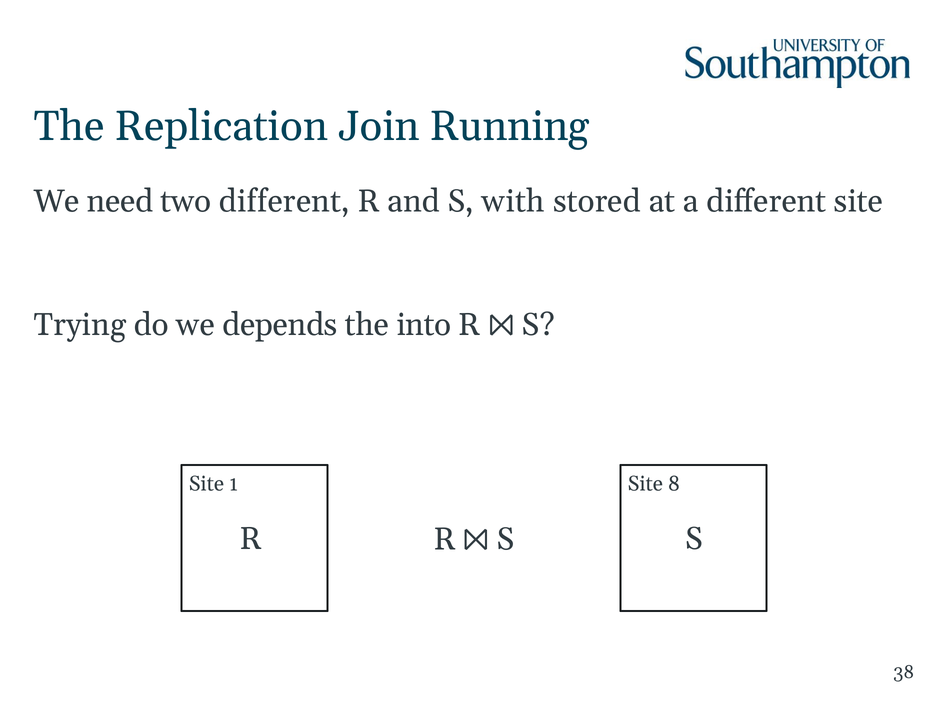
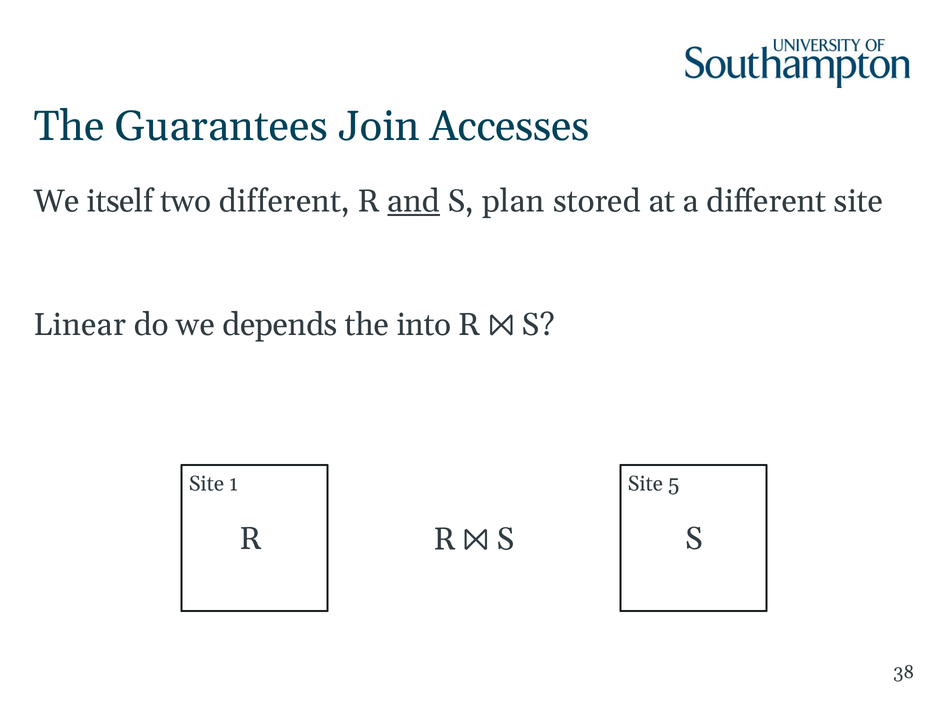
Replication: Replication -> Guarantees
Running: Running -> Accesses
need: need -> itself
and underline: none -> present
with: with -> plan
Trying: Trying -> Linear
8: 8 -> 5
